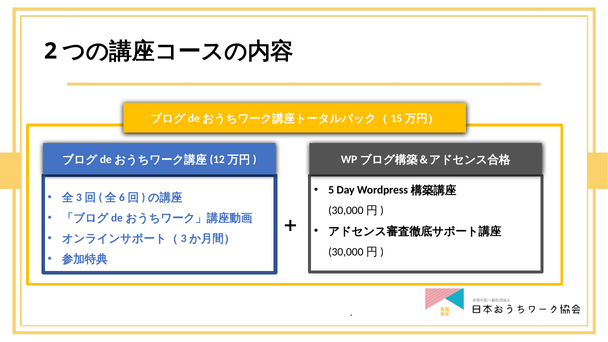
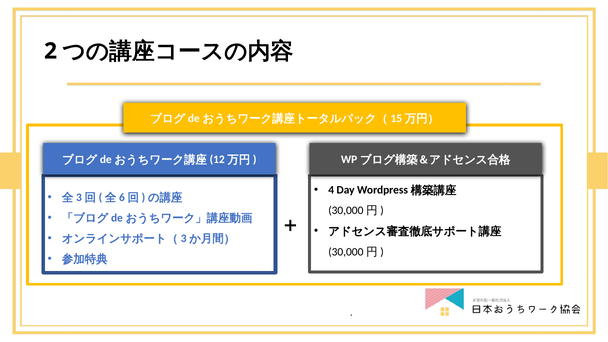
5: 5 -> 4
